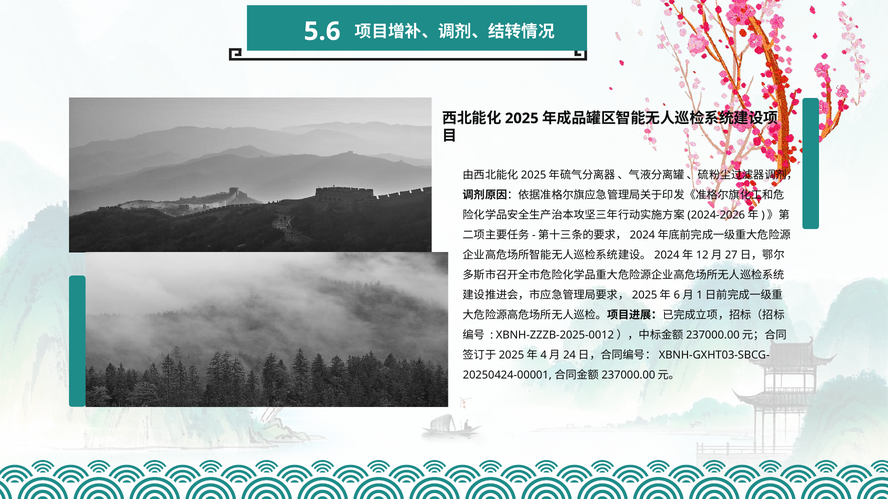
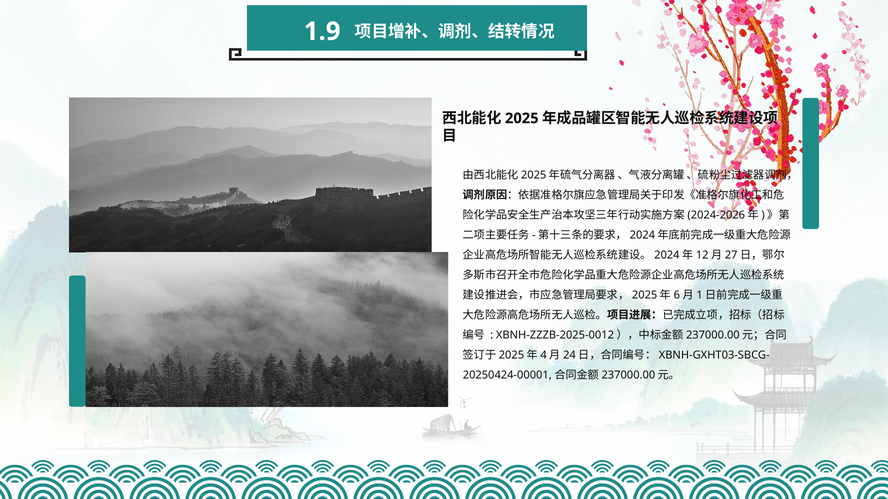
5.6: 5.6 -> 1.9
